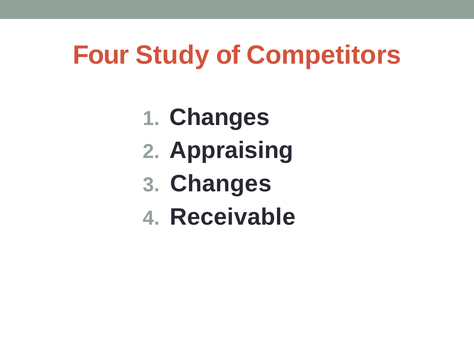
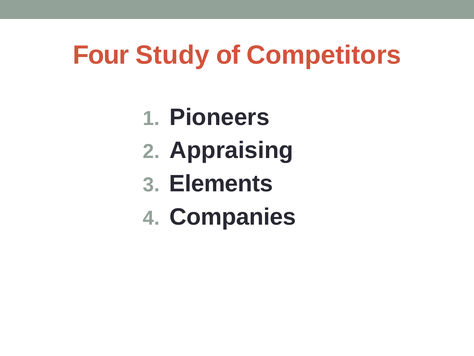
Changes at (220, 117): Changes -> Pioneers
Changes at (221, 183): Changes -> Elements
Receivable: Receivable -> Companies
